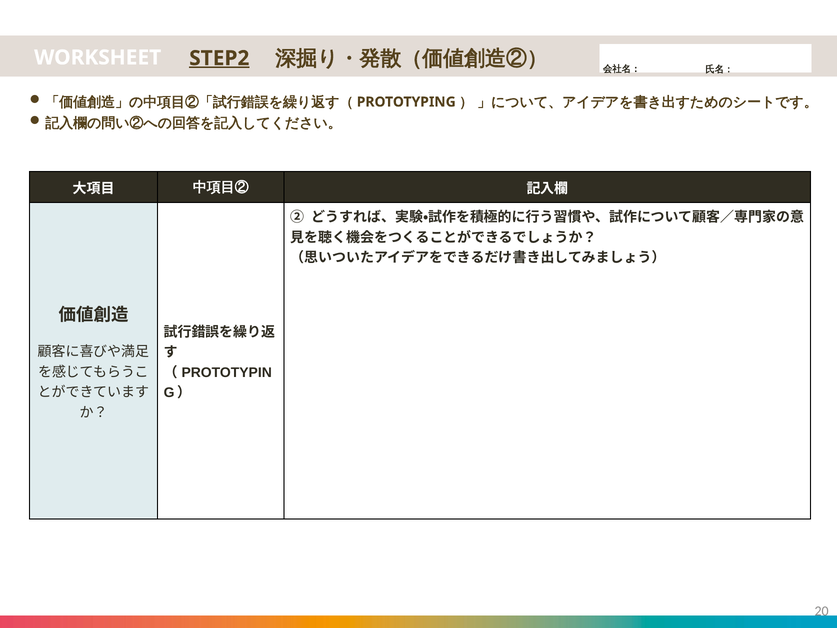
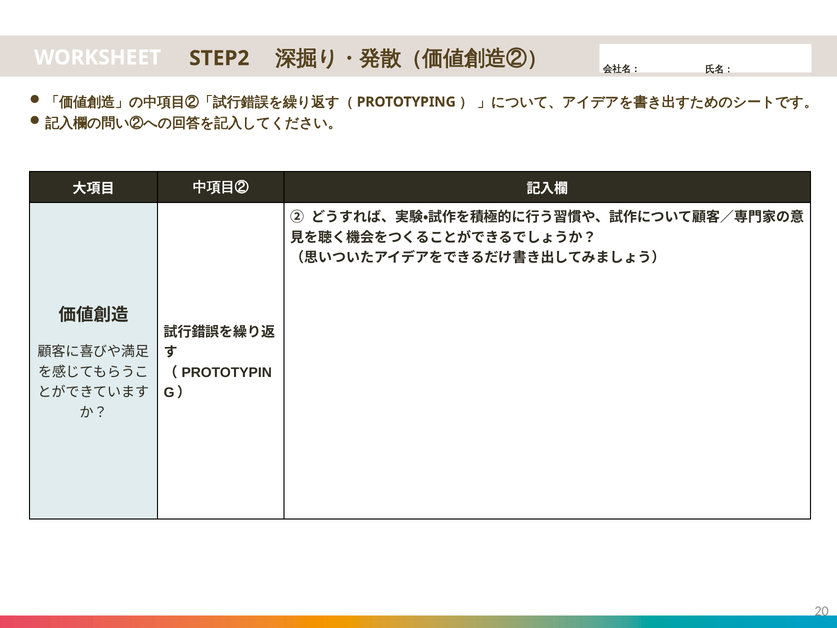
STEP2 underline: present -> none
